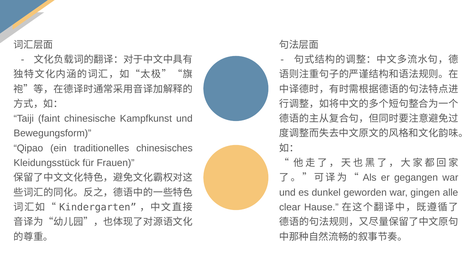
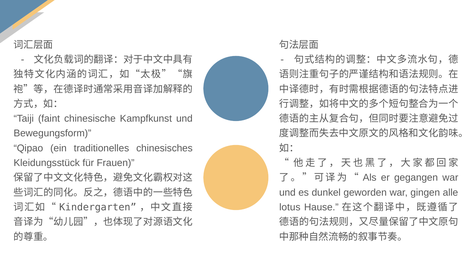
clear: clear -> lotus
